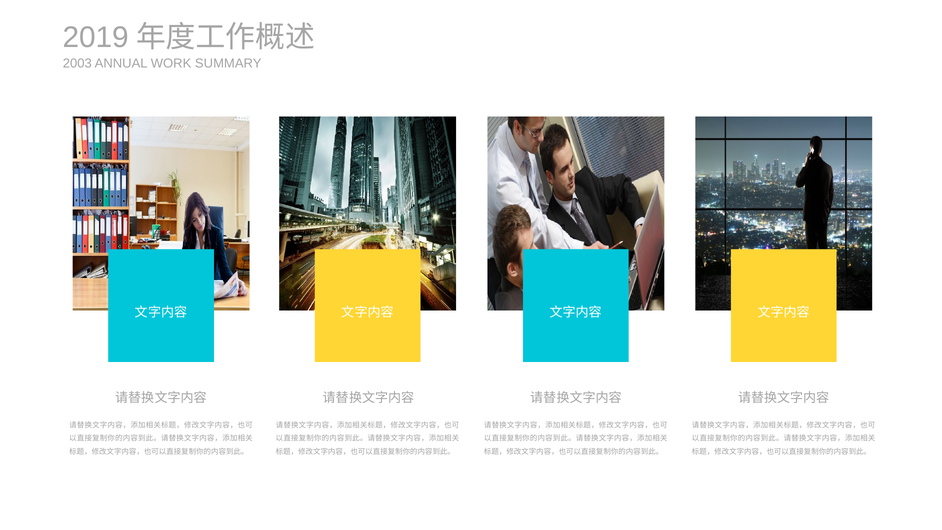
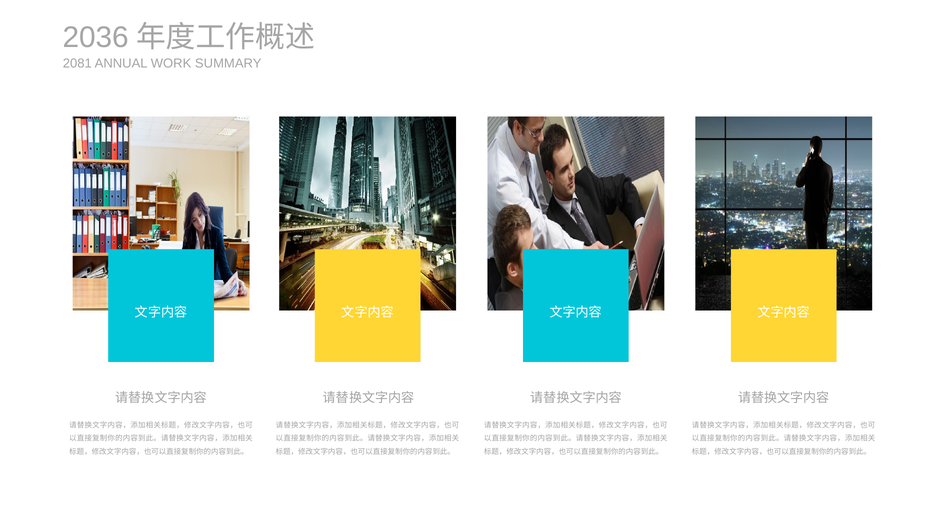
2019: 2019 -> 2036
2003: 2003 -> 2081
